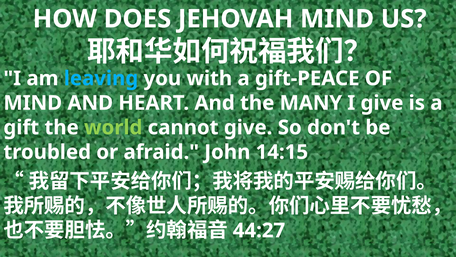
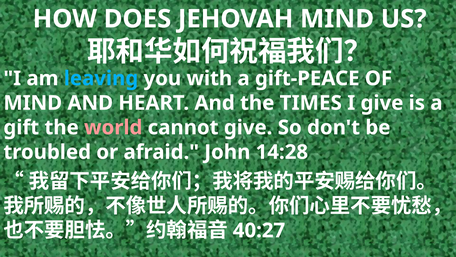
MANY: MANY -> TIMES
world colour: light green -> pink
14:15: 14:15 -> 14:28
44:27: 44:27 -> 40:27
